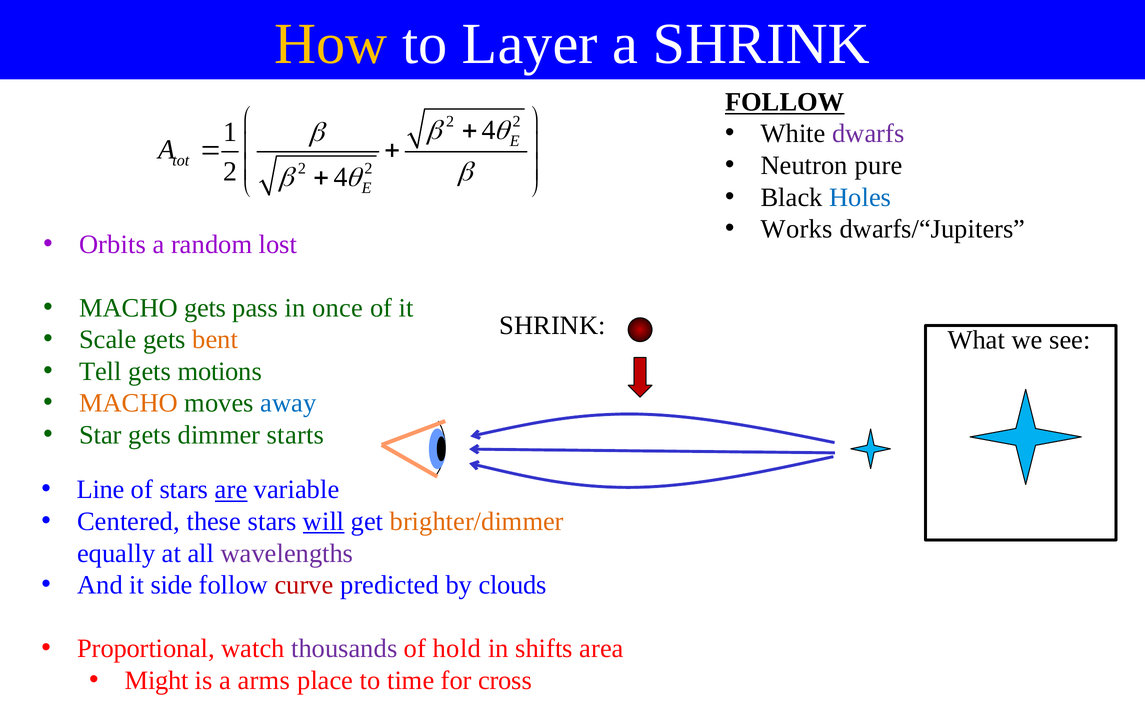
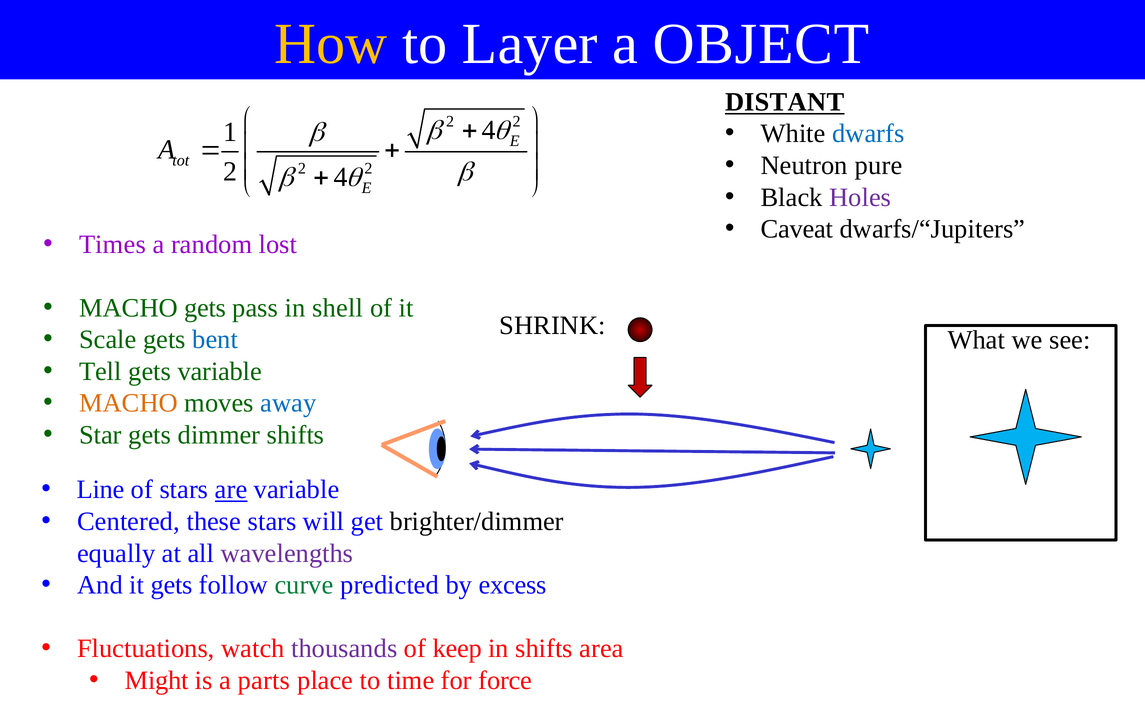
a SHRINK: SHRINK -> OBJECT
FOLLOW at (785, 102): FOLLOW -> DISTANT
dwarfs colour: purple -> blue
Holes colour: blue -> purple
Works: Works -> Caveat
Orbits: Orbits -> Times
once: once -> shell
bent colour: orange -> blue
gets motions: motions -> variable
dimmer starts: starts -> shifts
will underline: present -> none
brighter/dimmer colour: orange -> black
it side: side -> gets
curve colour: red -> green
clouds: clouds -> excess
Proportional: Proportional -> Fluctuations
hold: hold -> keep
arms: arms -> parts
cross: cross -> force
